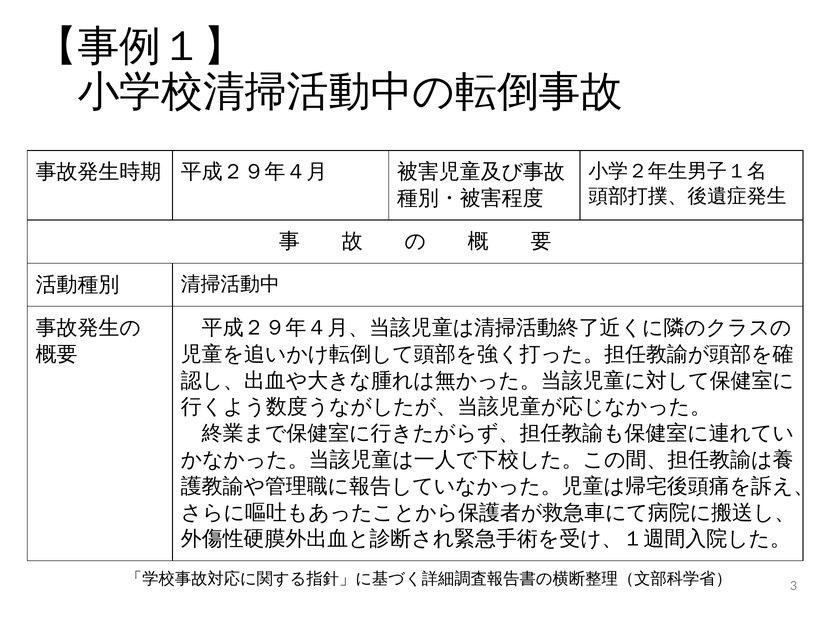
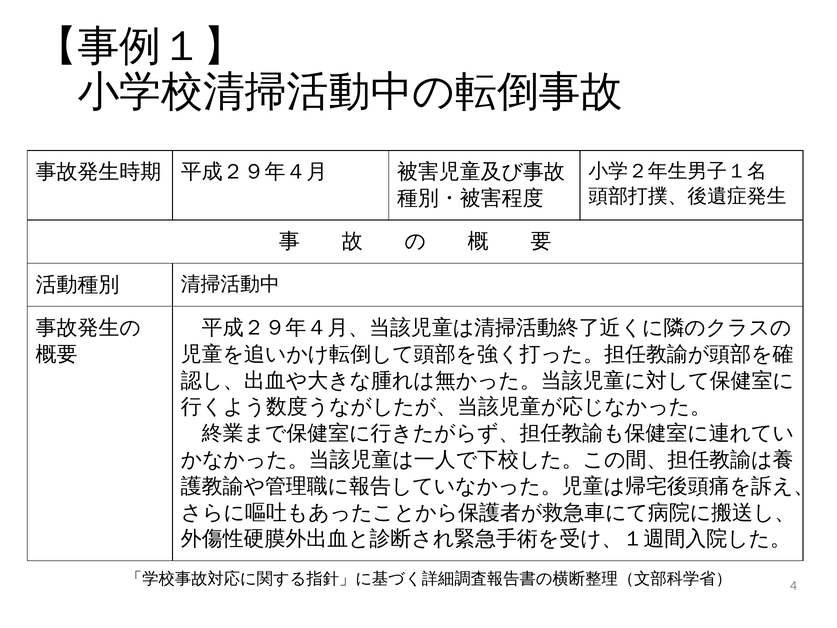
3: 3 -> 4
